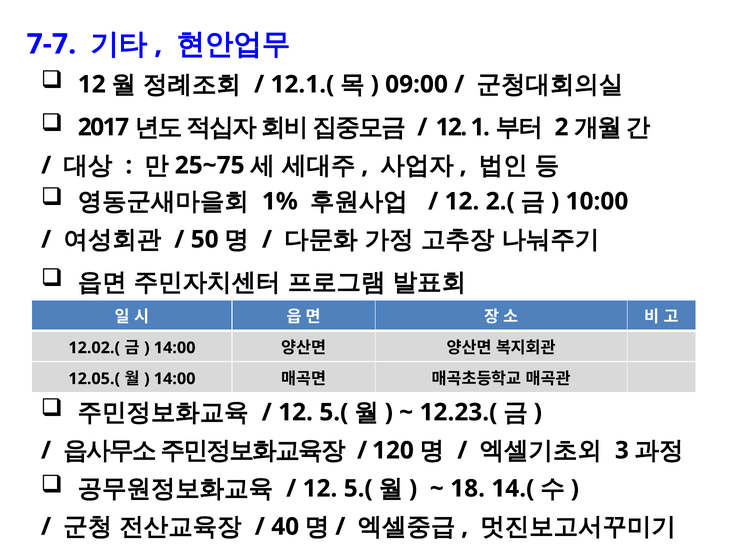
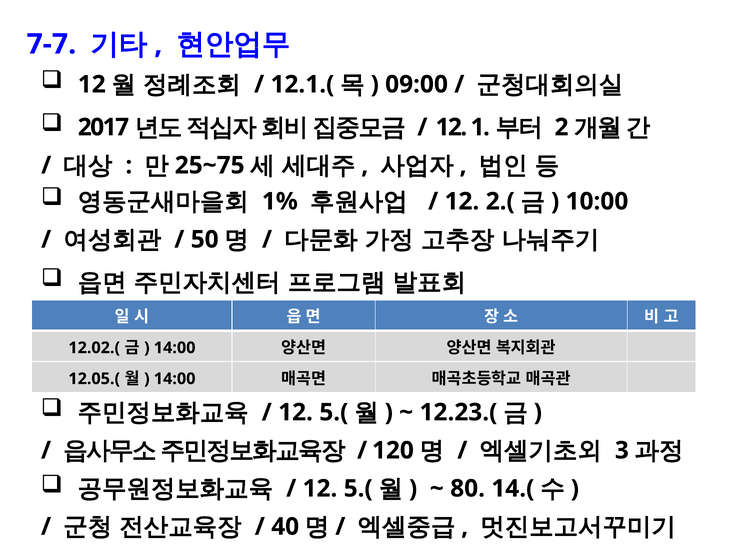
18: 18 -> 80
